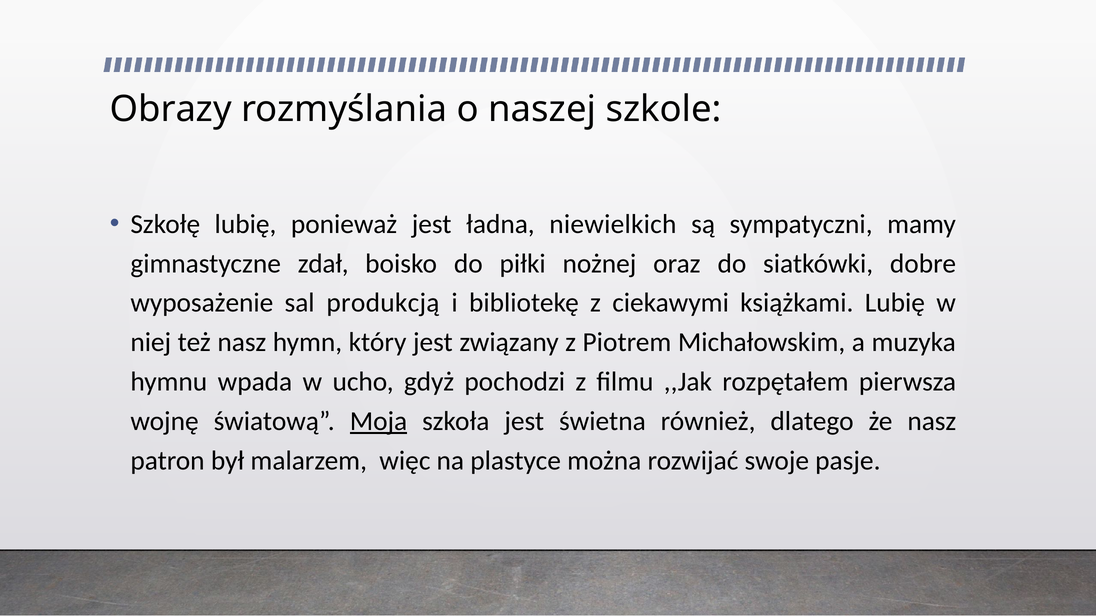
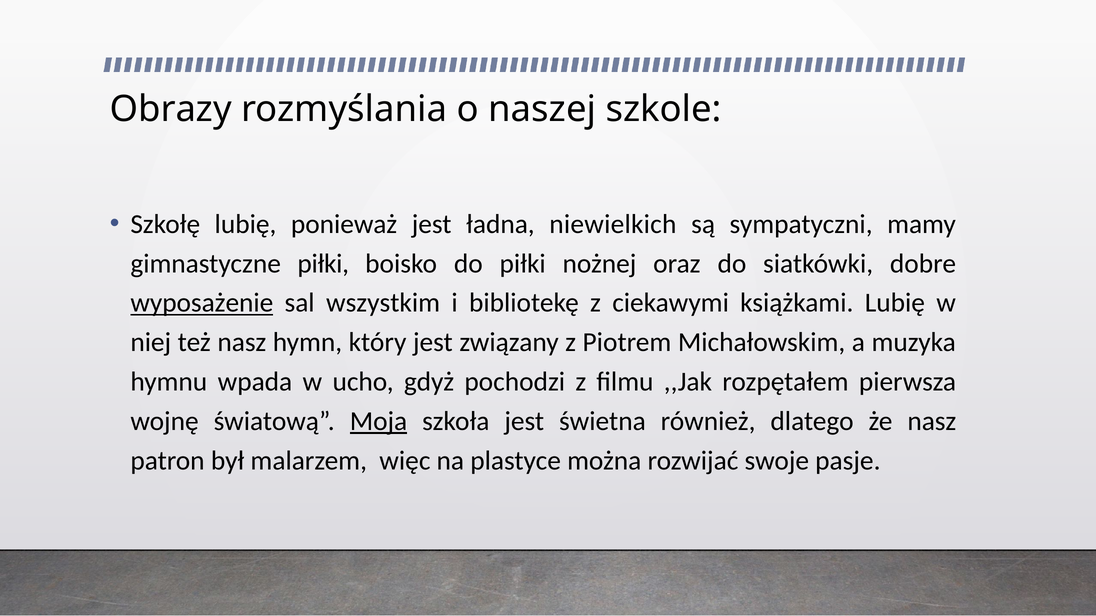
gimnastyczne zdał: zdał -> piłki
wyposażenie underline: none -> present
produkcją: produkcją -> wszystkim
